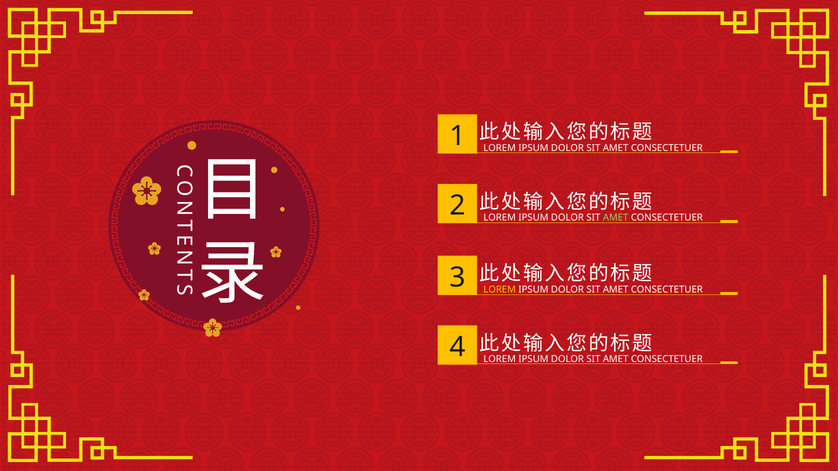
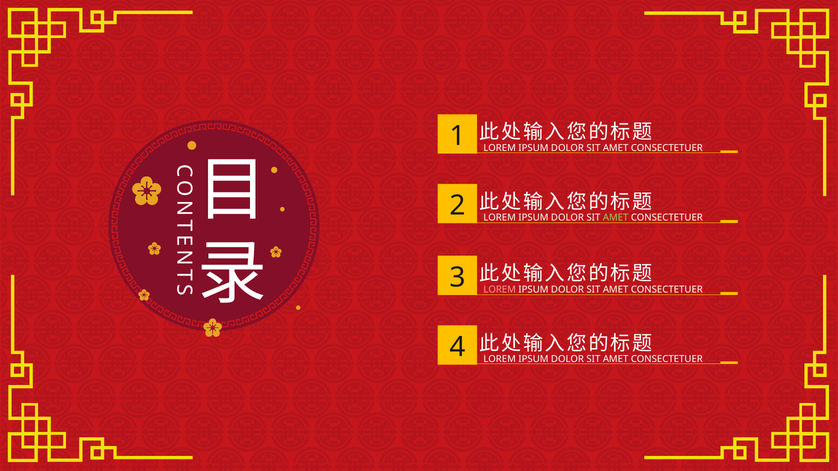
LOREM at (500, 290) colour: yellow -> pink
